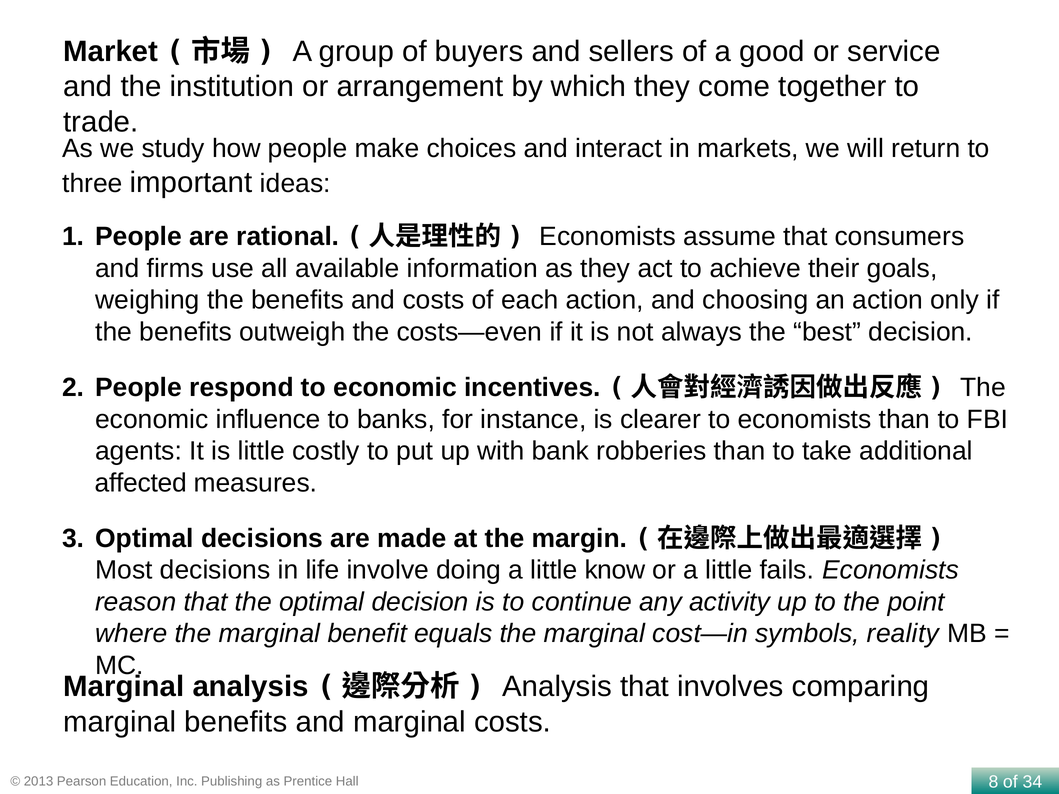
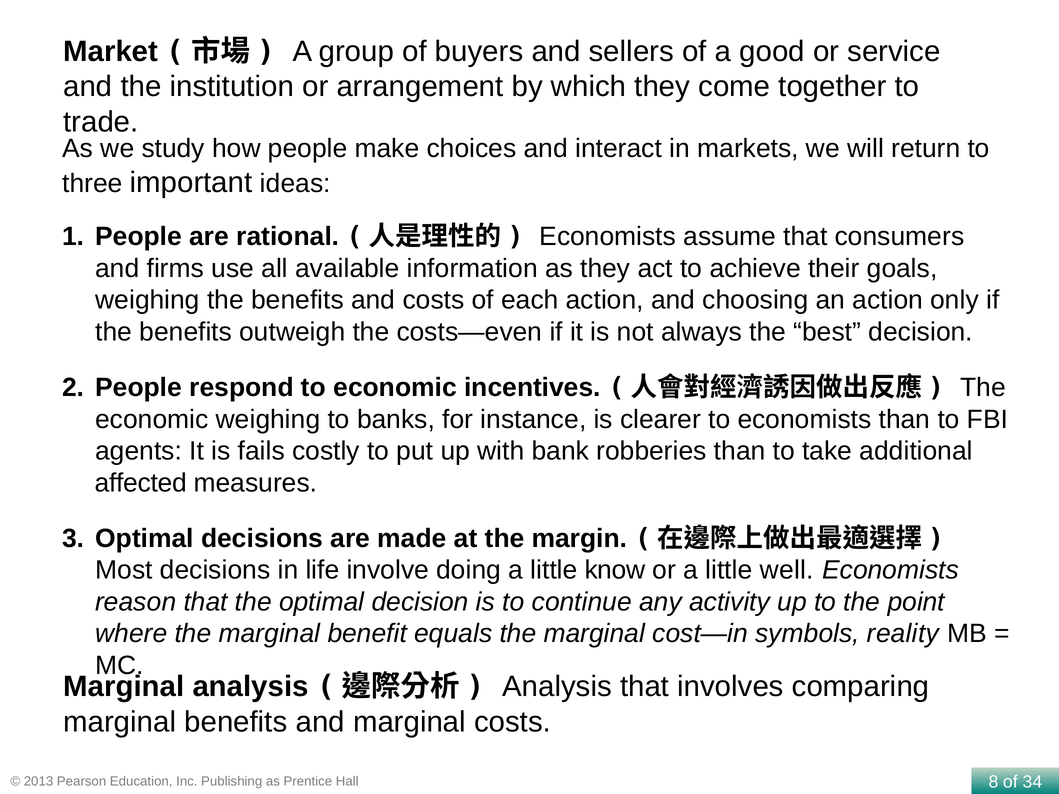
economic influence: influence -> weighing
is little: little -> fails
fails: fails -> well
